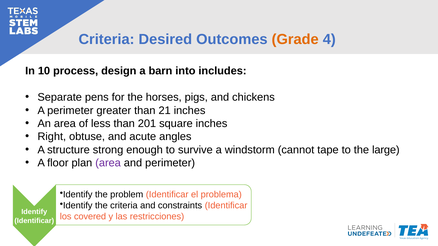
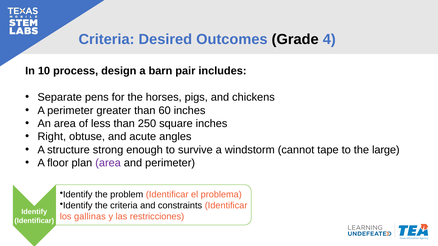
Grade colour: orange -> black
into: into -> pair
21: 21 -> 60
201: 201 -> 250
covered: covered -> gallinas
